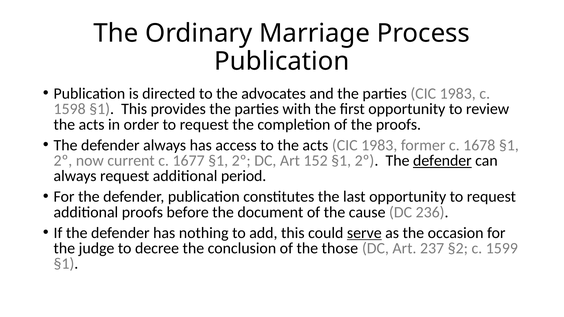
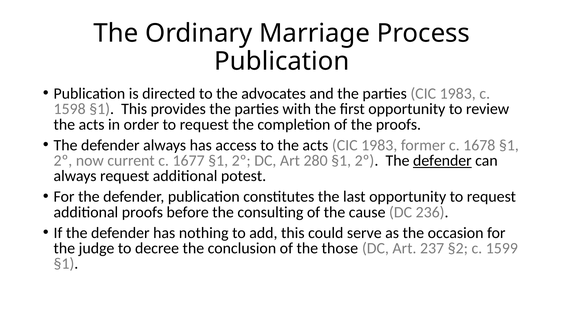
152: 152 -> 280
period: period -> potest
document: document -> consulting
serve underline: present -> none
